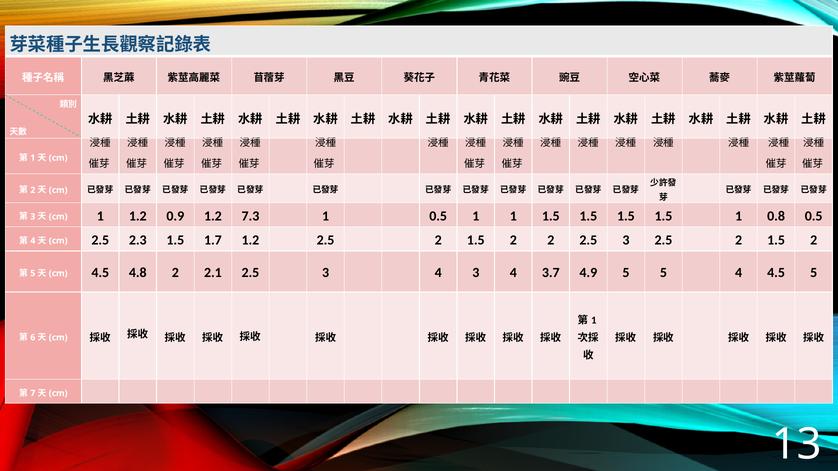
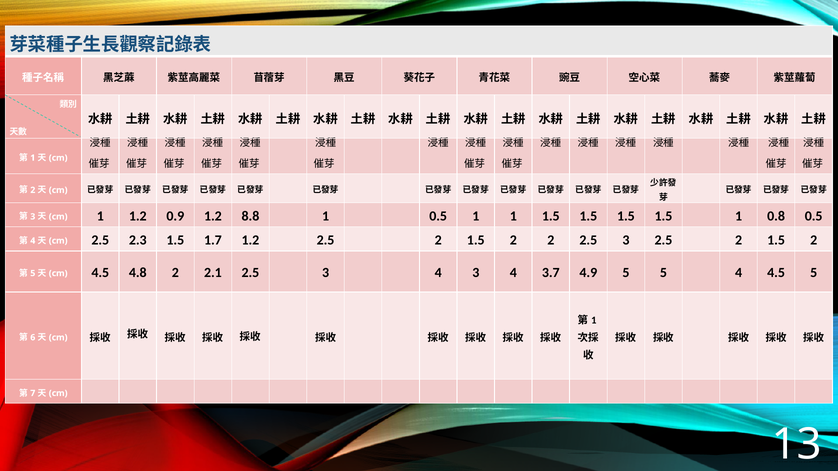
7.3: 7.3 -> 8.8
